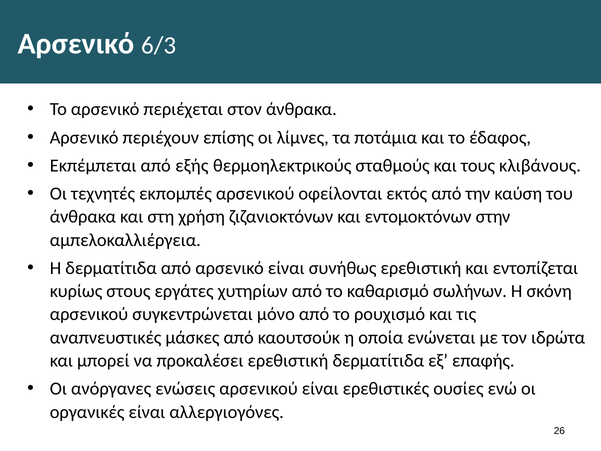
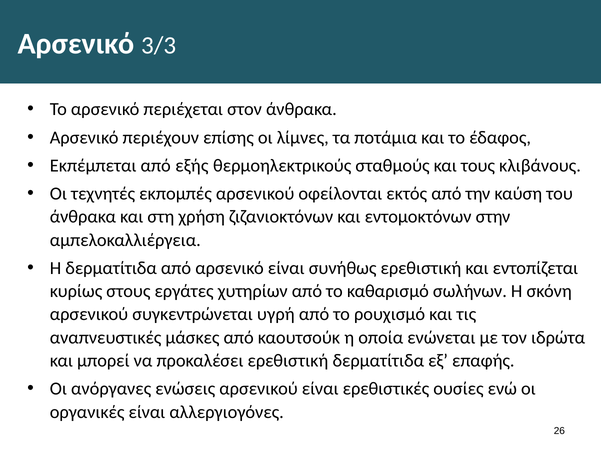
6/3: 6/3 -> 3/3
μόνο: μόνο -> υγρή
